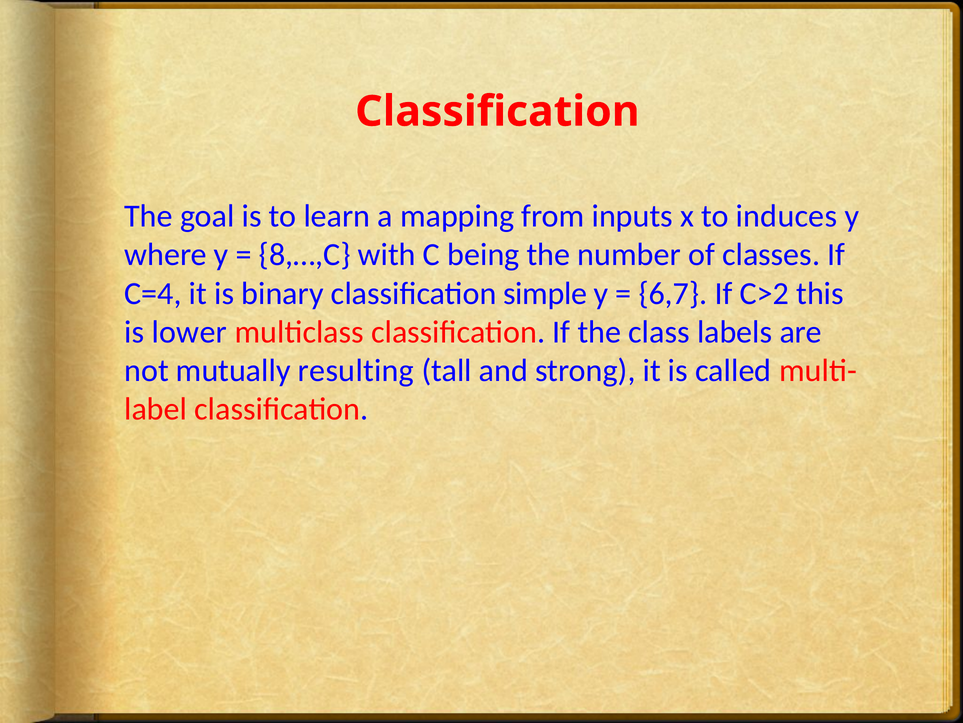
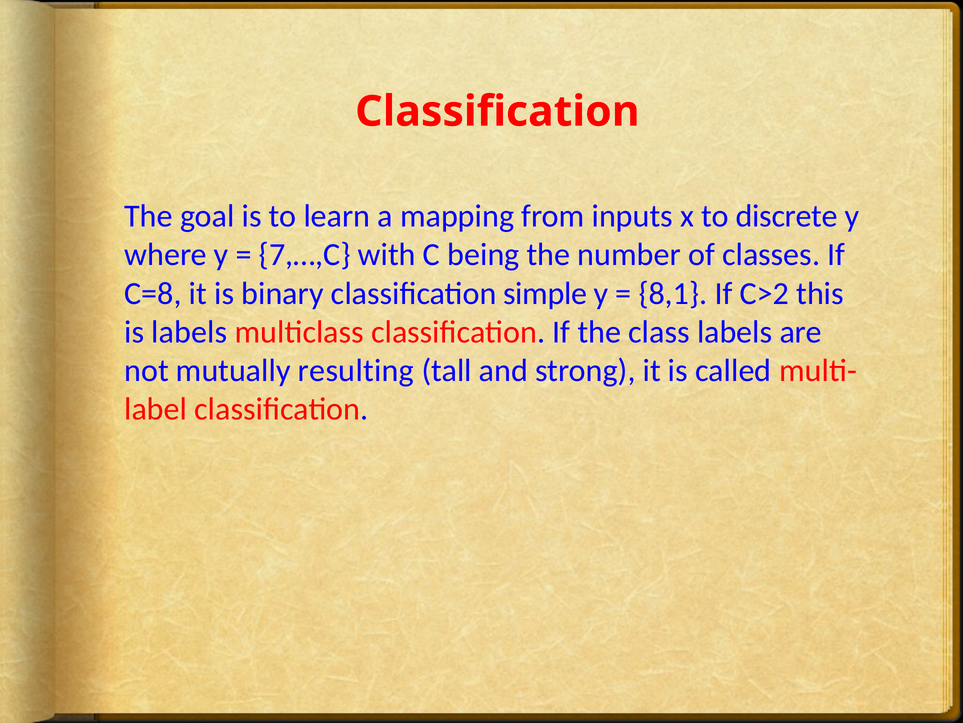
induces: induces -> discrete
8,…,C: 8,…,C -> 7,…,C
C=4: C=4 -> C=8
6,7: 6,7 -> 8,1
is lower: lower -> labels
